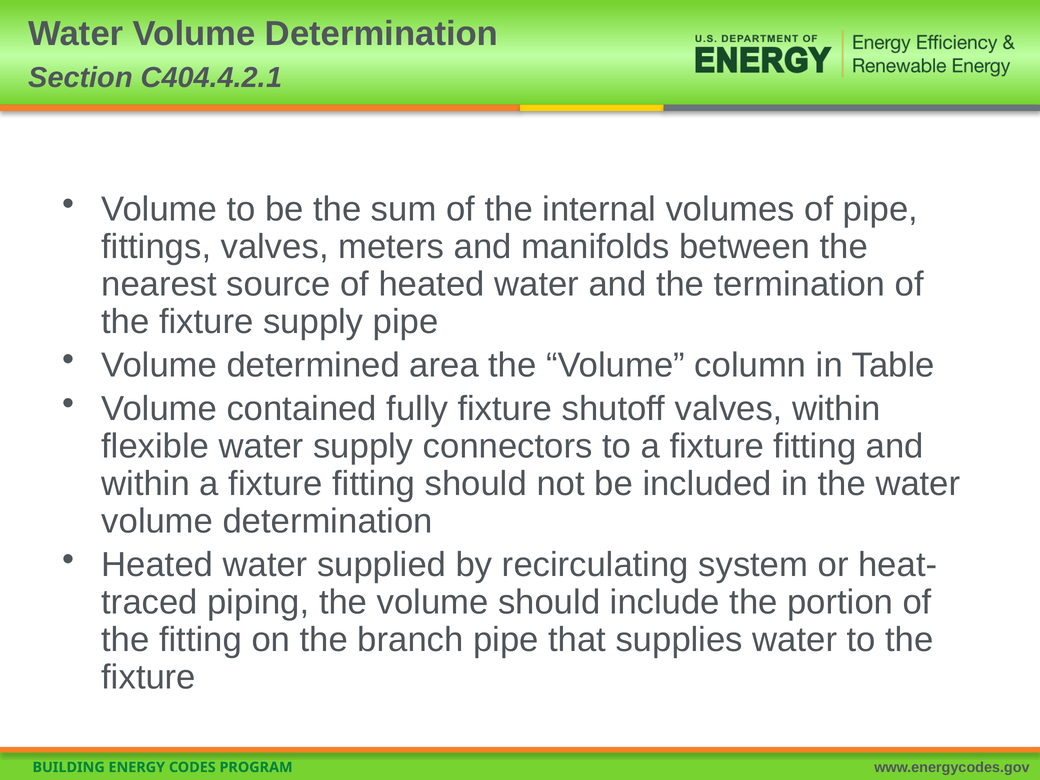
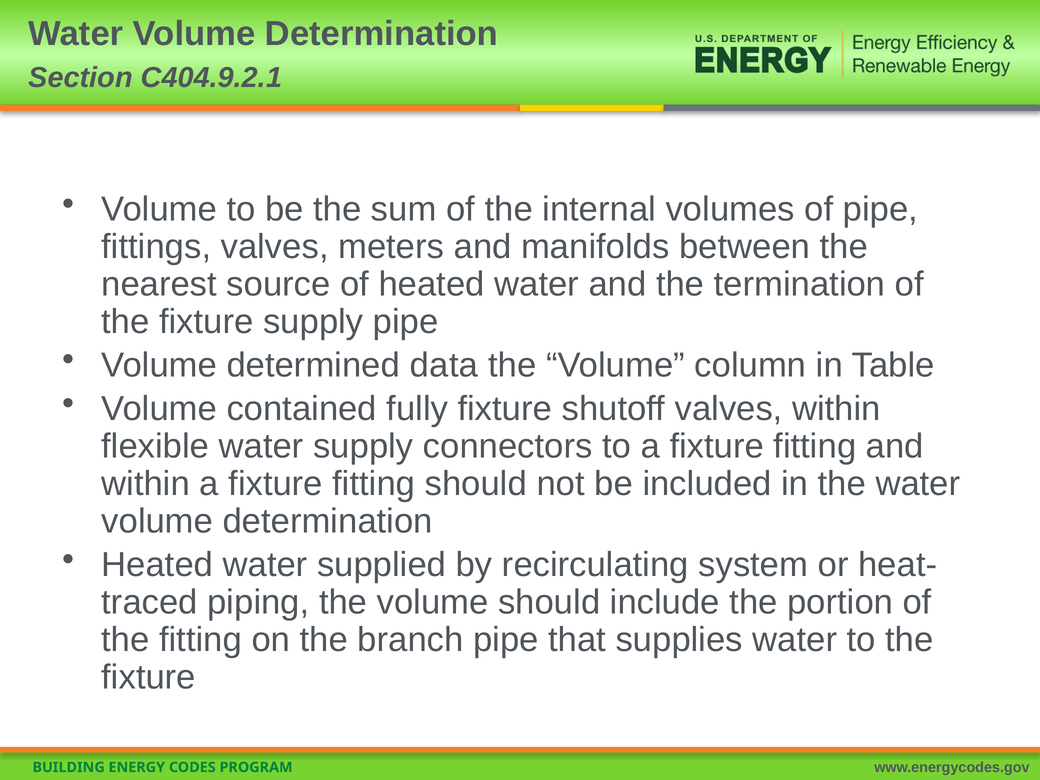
C404.4.2.1: C404.4.2.1 -> C404.9.2.1
area: area -> data
